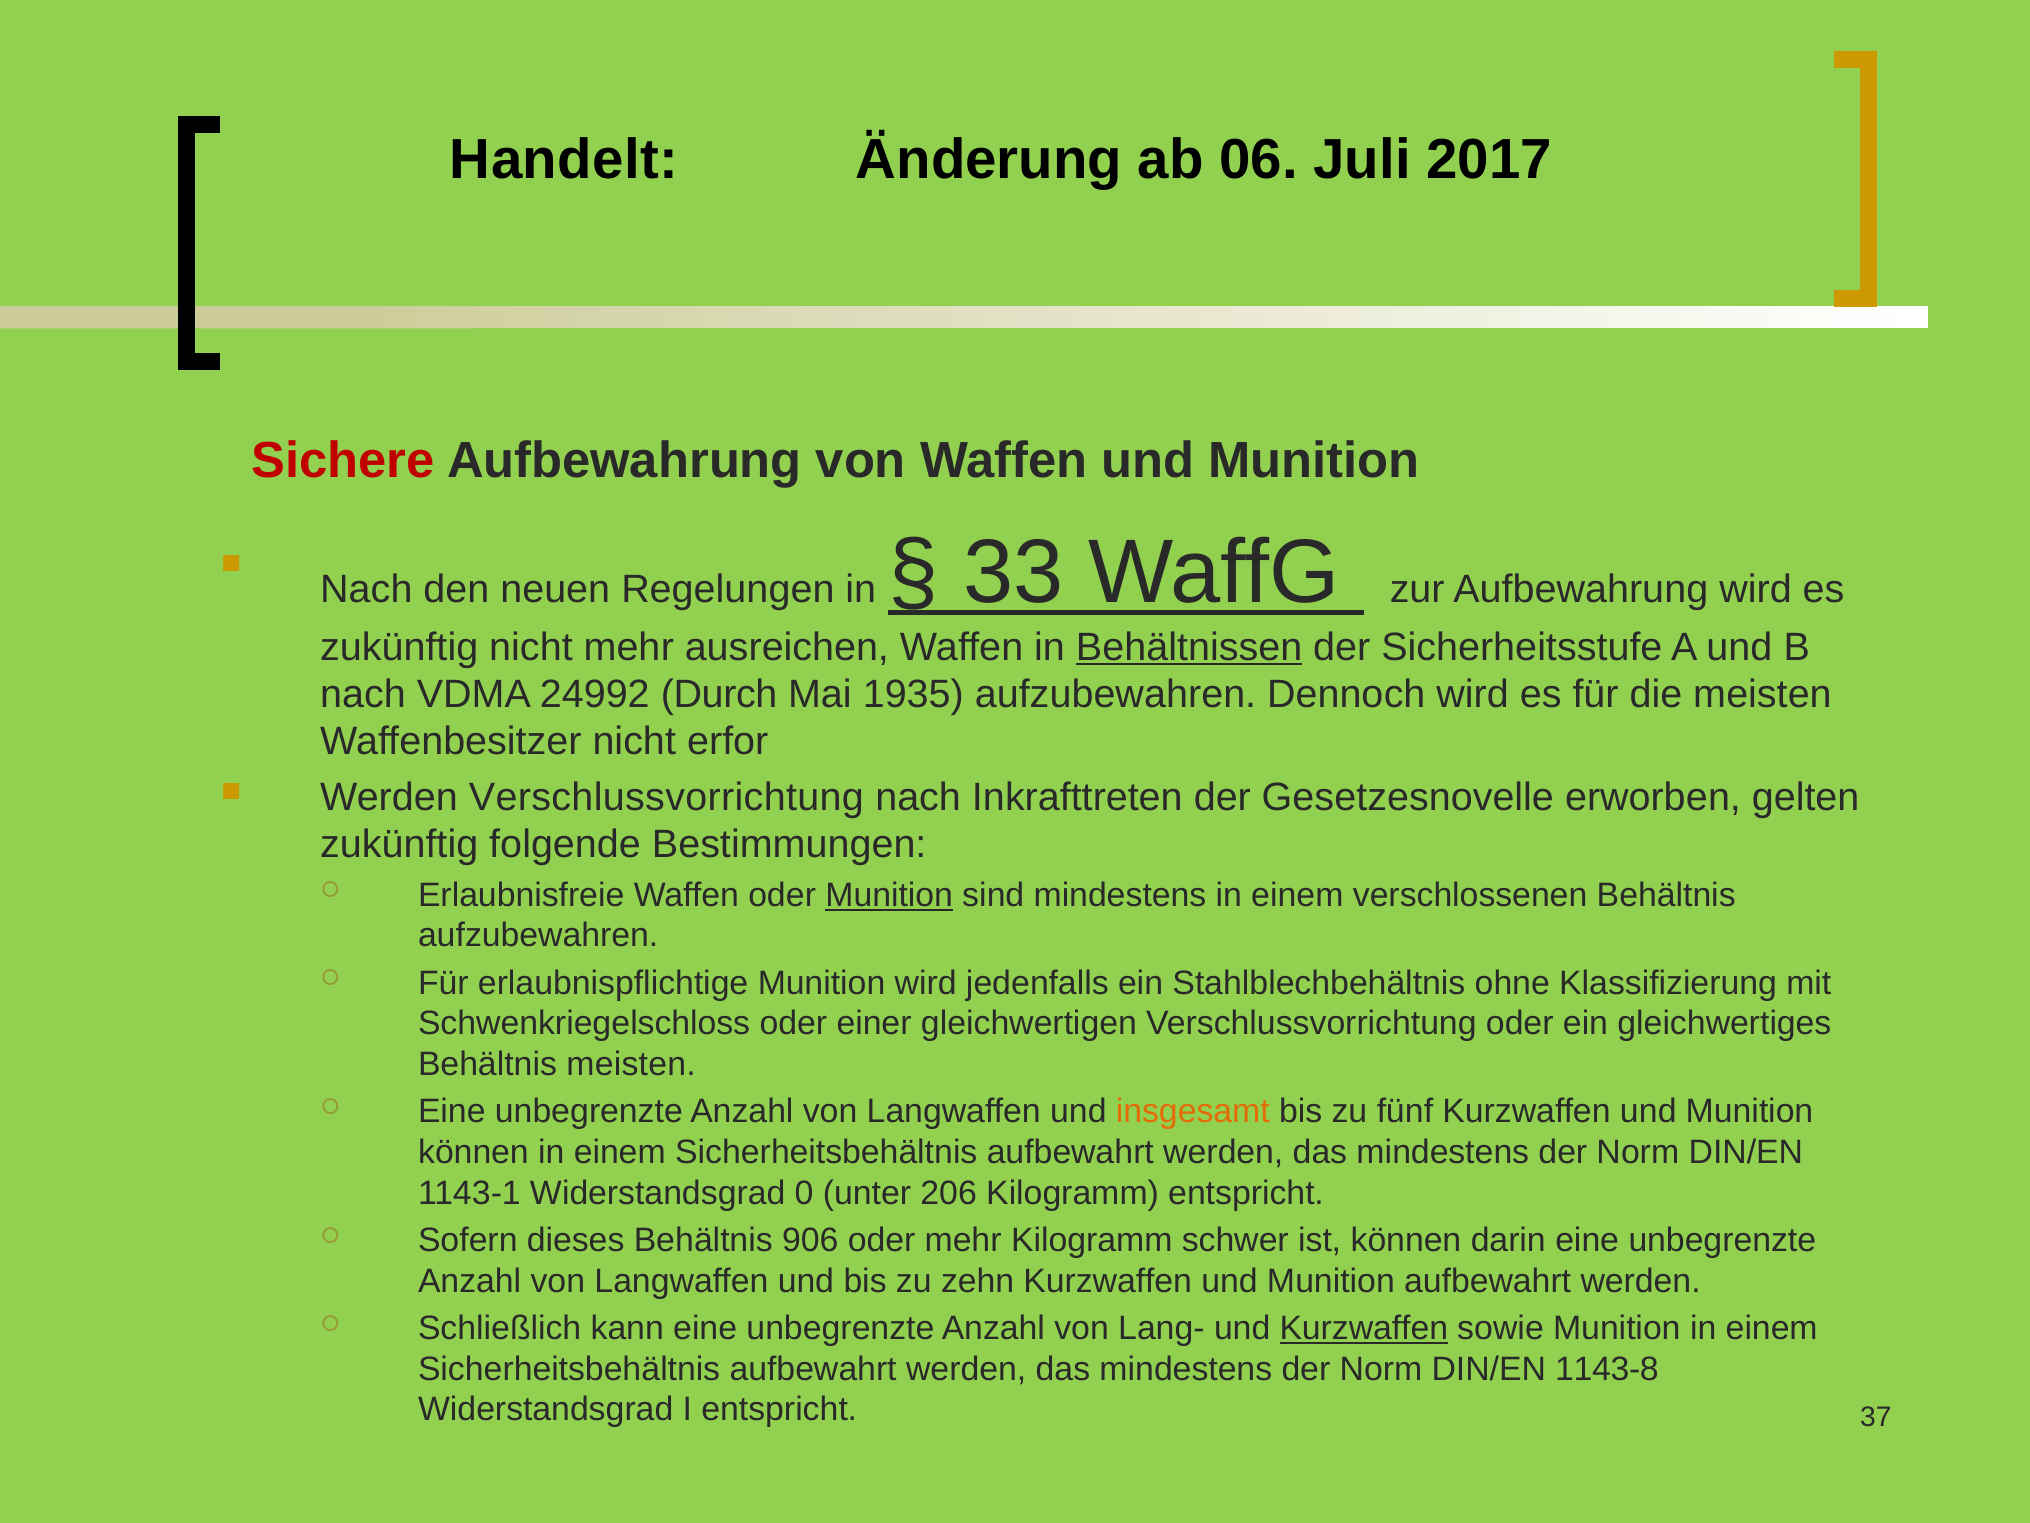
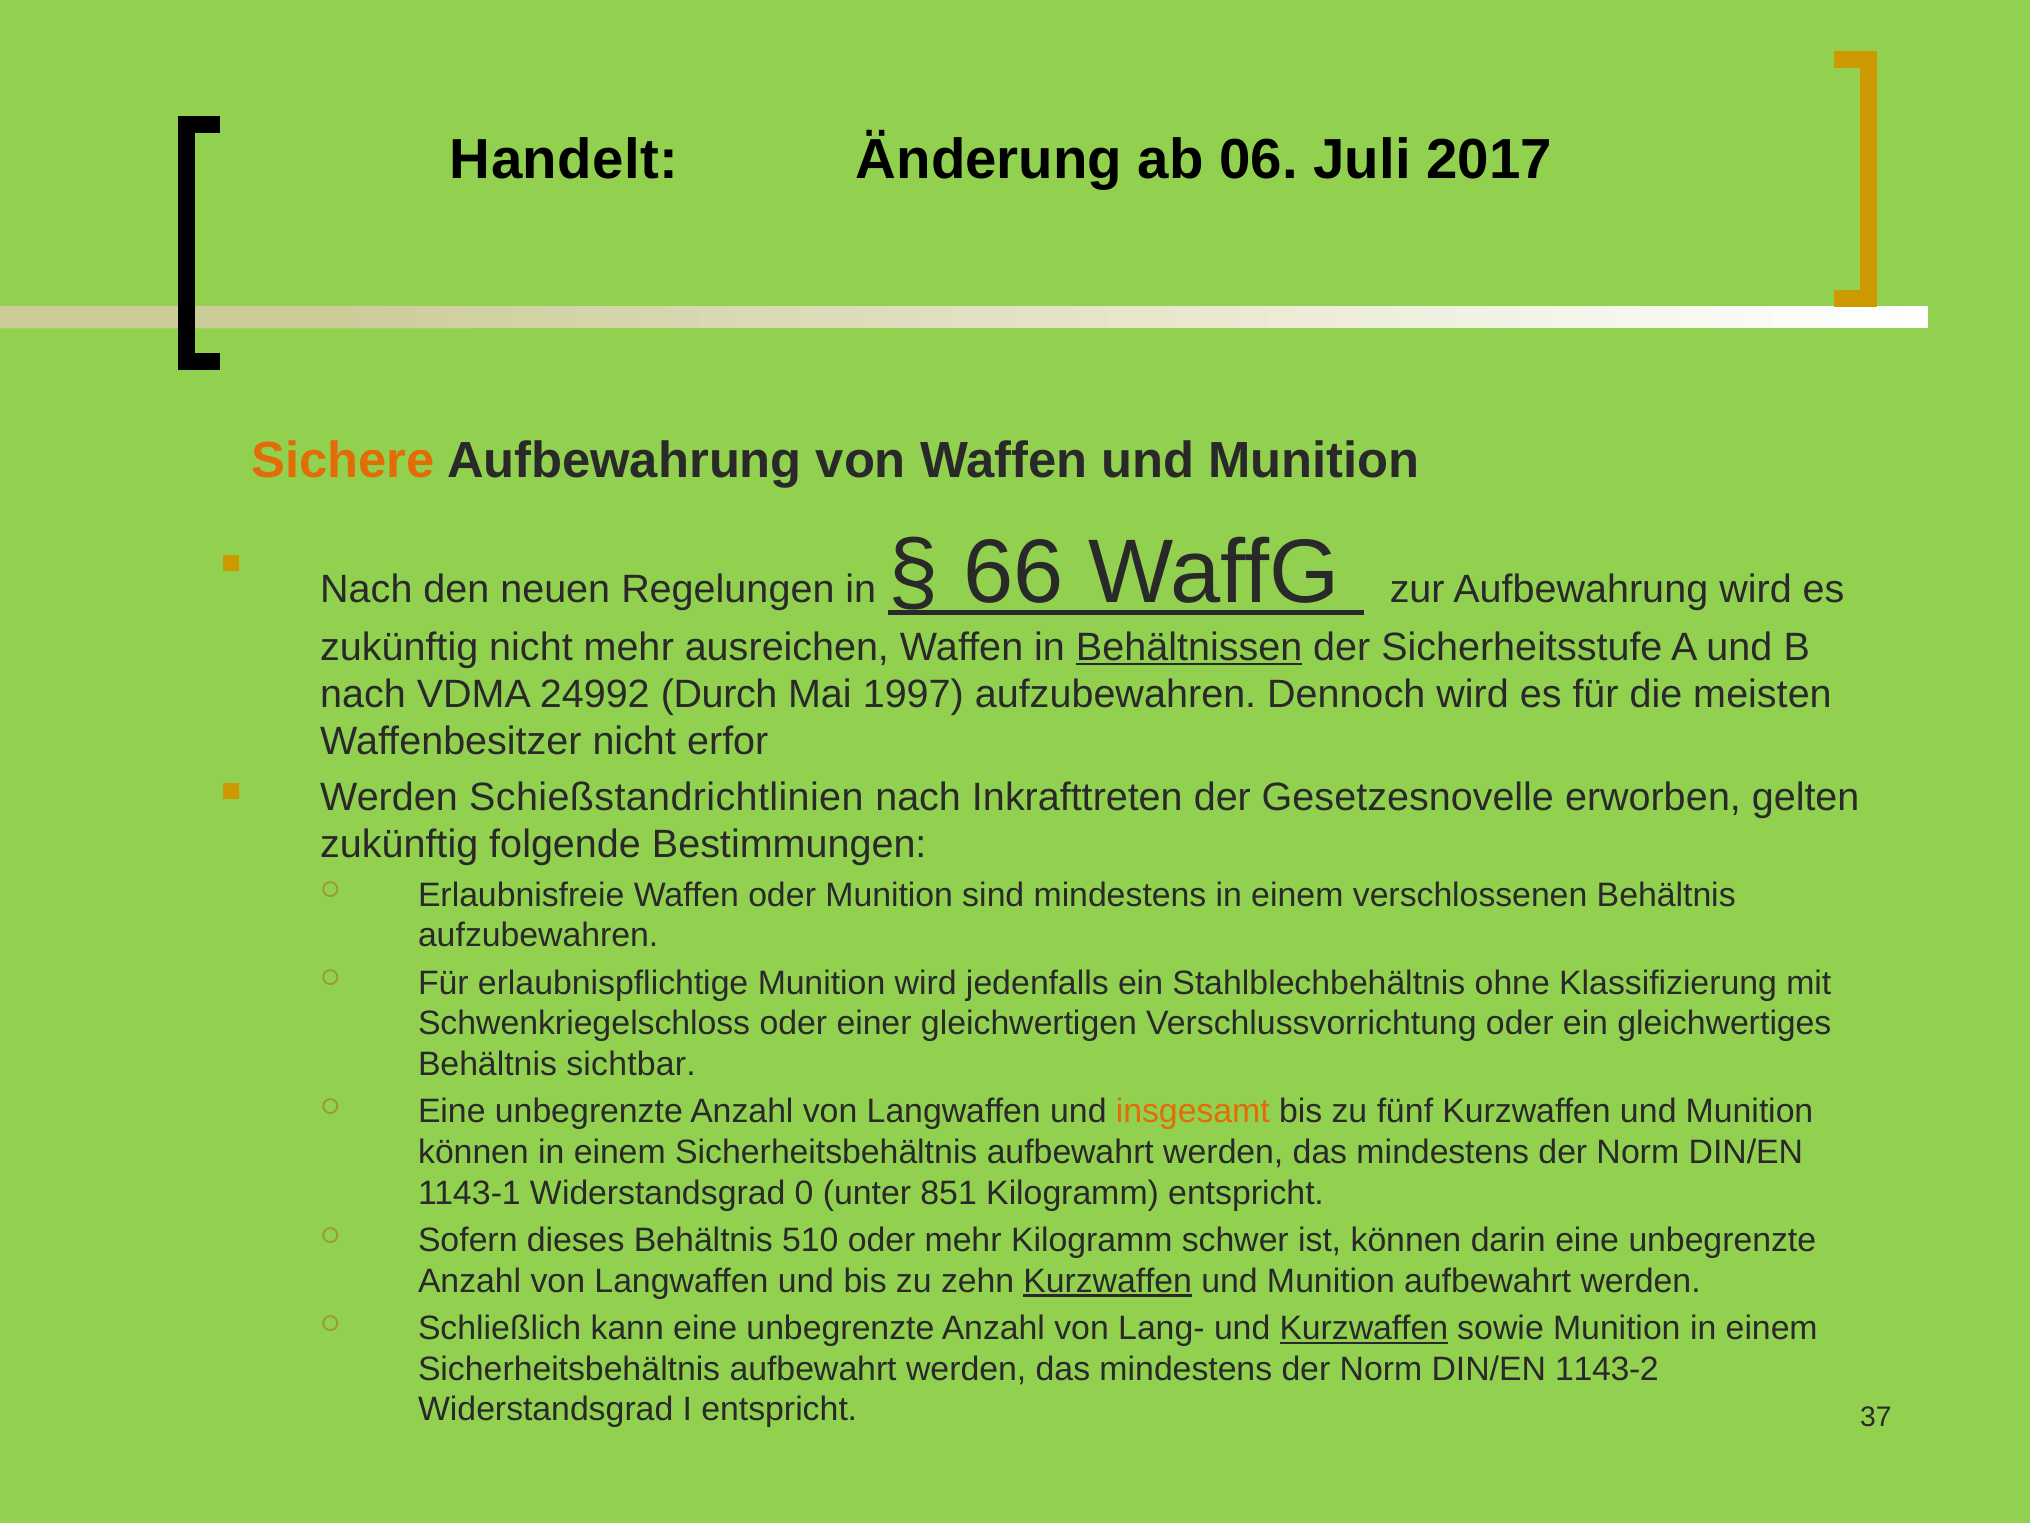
Sichere colour: red -> orange
33: 33 -> 66
1935: 1935 -> 1997
Werden Verschlussvorrichtung: Verschlussvorrichtung -> Schießstandrichtlinien
Munition at (889, 895) underline: present -> none
Behältnis meisten: meisten -> sichtbar
206: 206 -> 851
906: 906 -> 510
Kurzwaffen at (1108, 1281) underline: none -> present
1143-8: 1143-8 -> 1143-2
